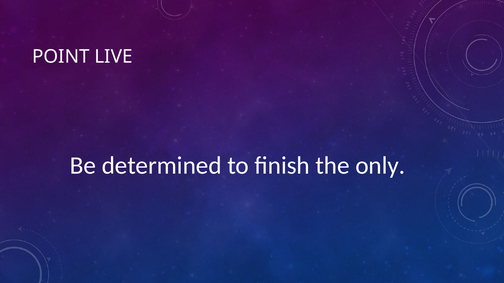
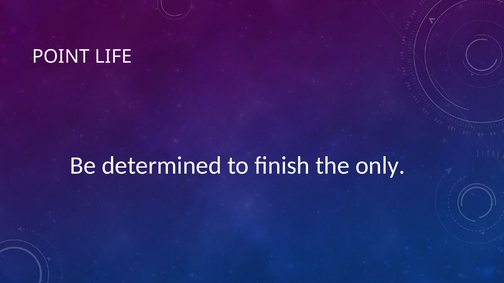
LIVE: LIVE -> LIFE
